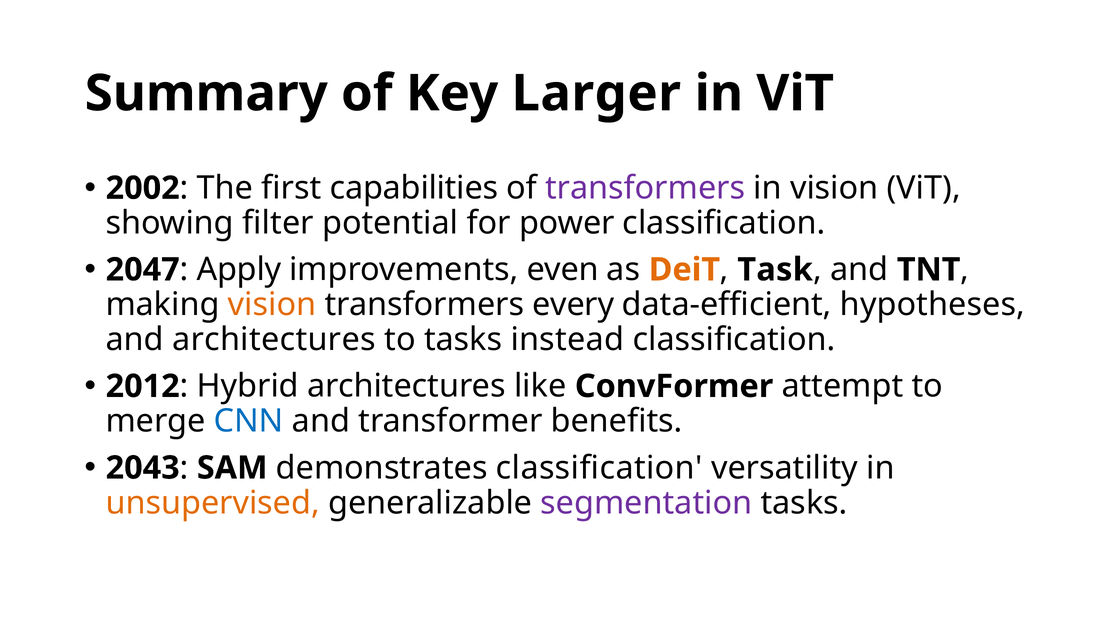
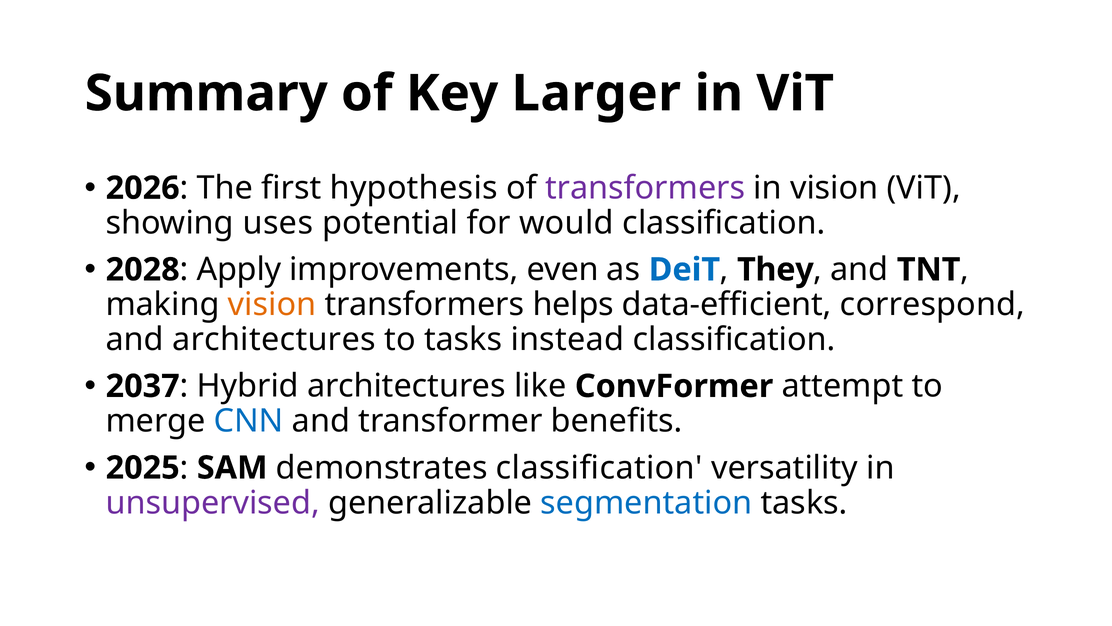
2002: 2002 -> 2026
capabilities: capabilities -> hypothesis
filter: filter -> uses
power: power -> would
2047: 2047 -> 2028
DeiT colour: orange -> blue
Task: Task -> They
every: every -> helps
hypotheses: hypotheses -> correspond
2012: 2012 -> 2037
2043: 2043 -> 2025
unsupervised colour: orange -> purple
segmentation colour: purple -> blue
